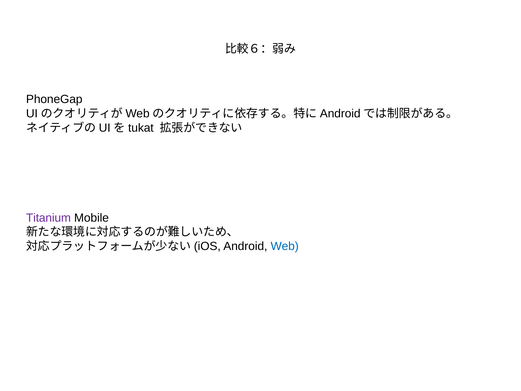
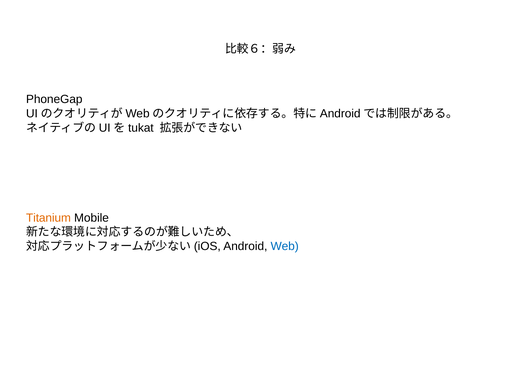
Titanium colour: purple -> orange
